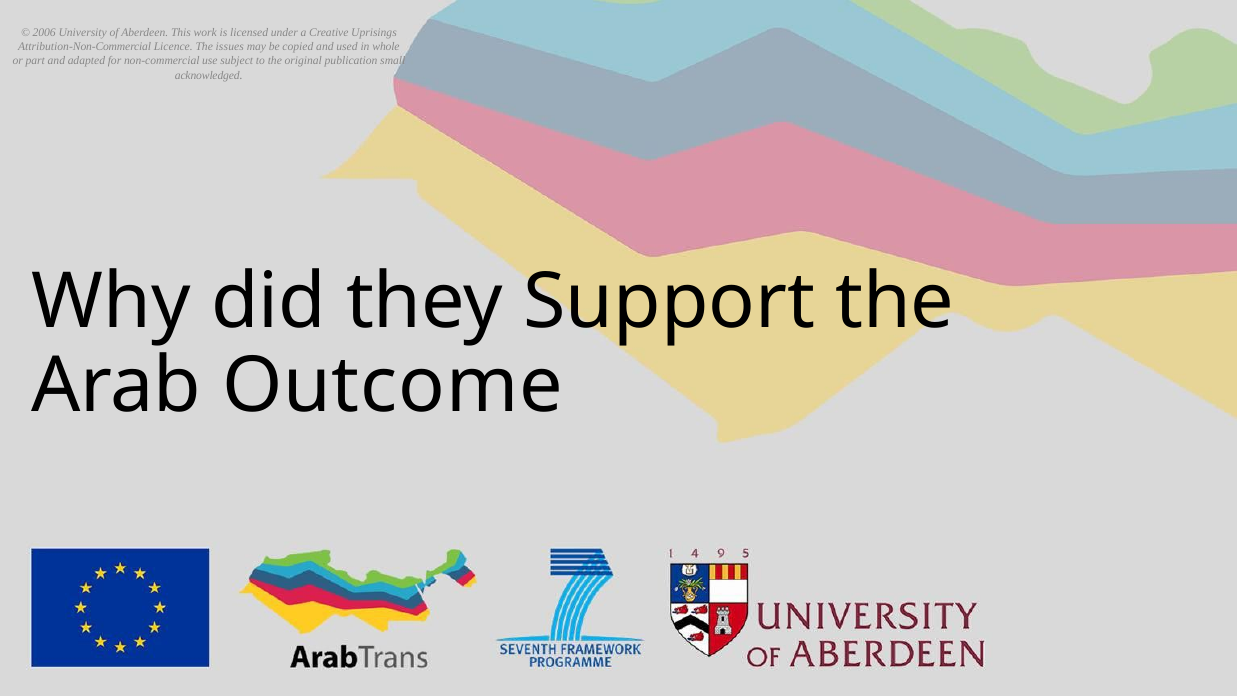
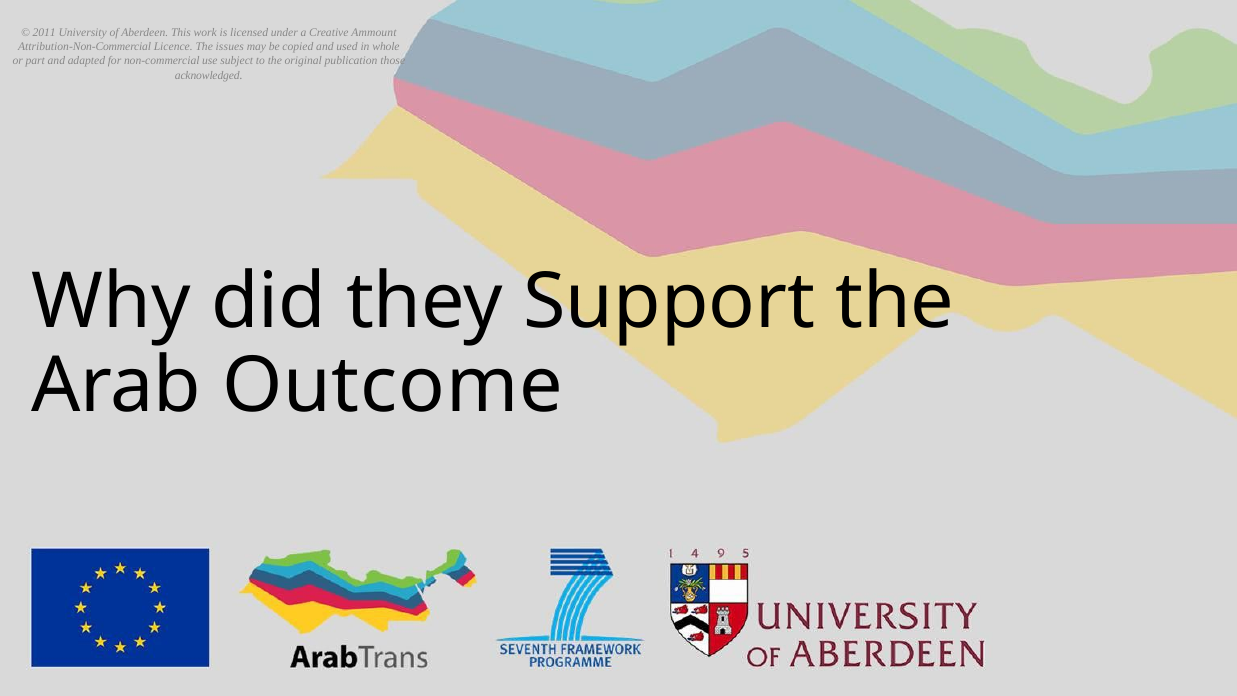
2006: 2006 -> 2011
Uprisings: Uprisings -> Ammount
small: small -> those
